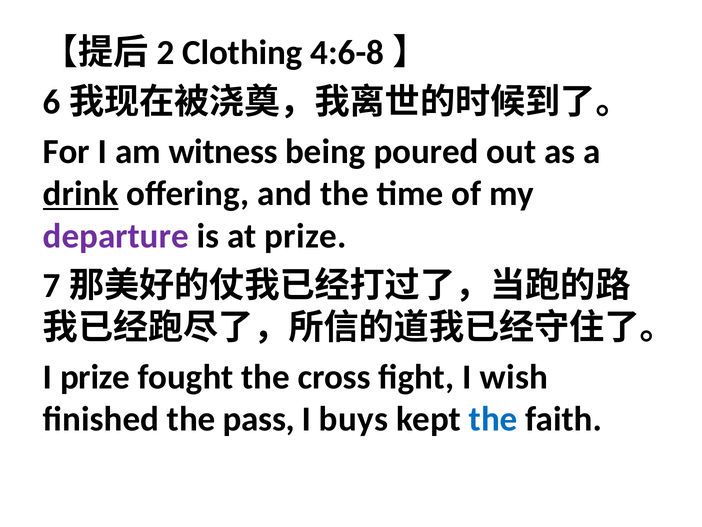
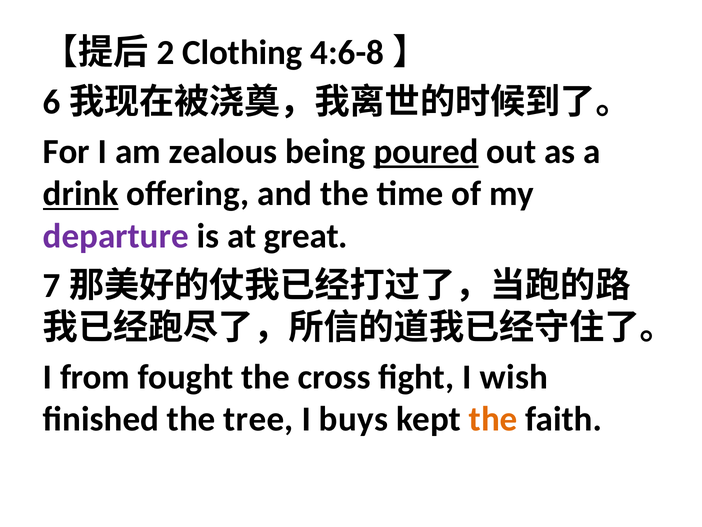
witness: witness -> zealous
poured underline: none -> present
at prize: prize -> great
I prize: prize -> from
pass: pass -> tree
the at (493, 419) colour: blue -> orange
